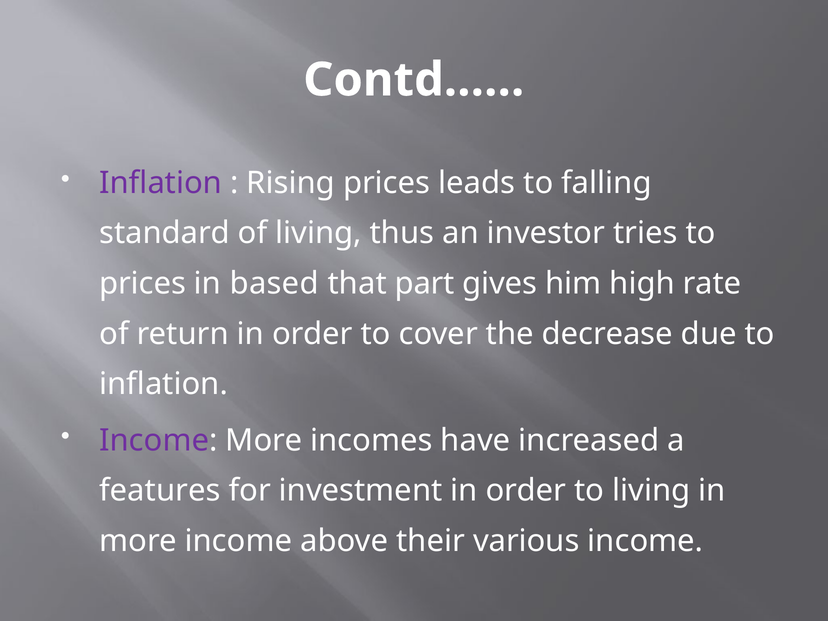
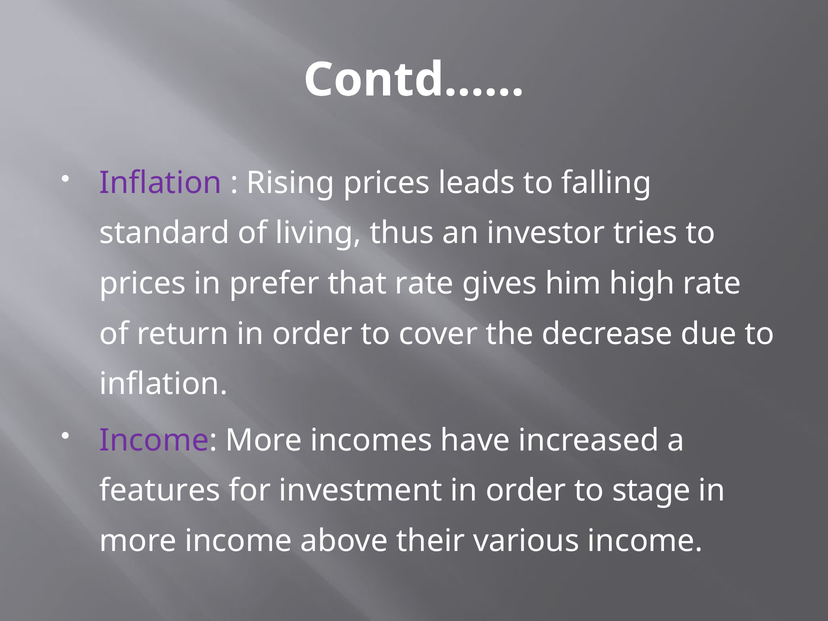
based: based -> prefer
that part: part -> rate
to living: living -> stage
